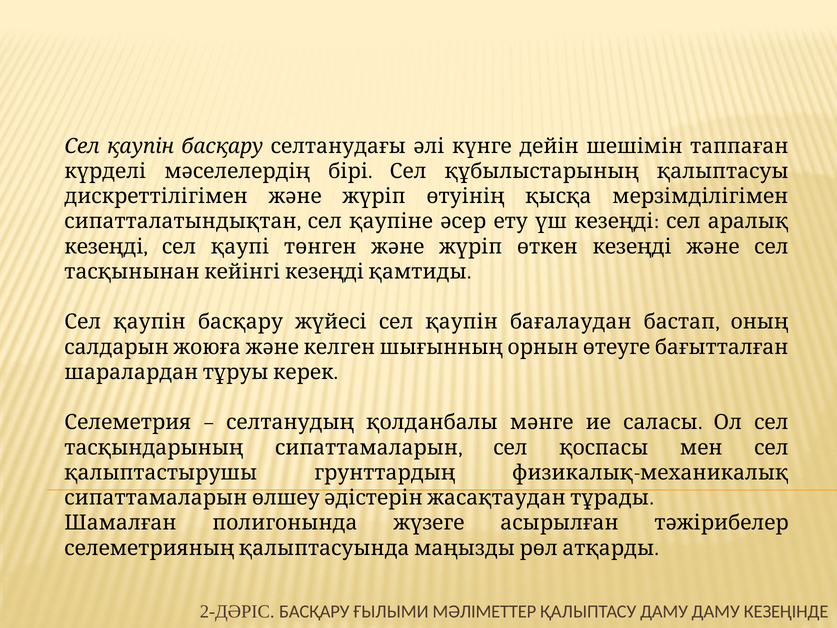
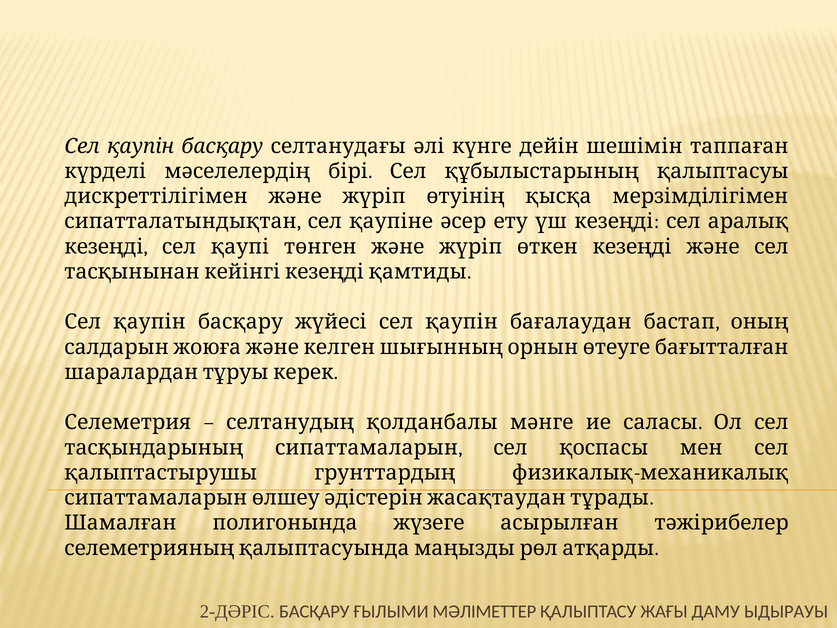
ҚАЛЫПТАСУ ДАМУ: ДАМУ -> ЖАҒЫ
КЕЗЕҢІНДЕ: КЕЗЕҢІНДЕ -> ЫДЫРАУЫ
